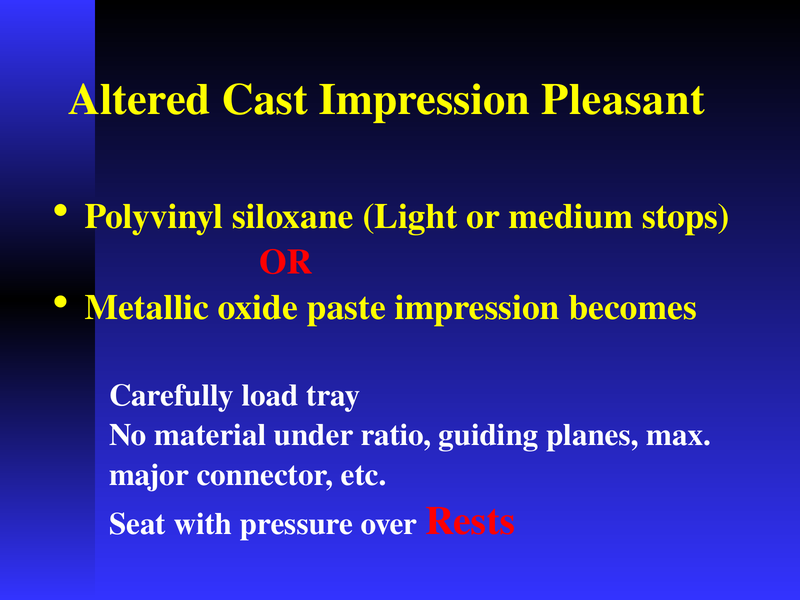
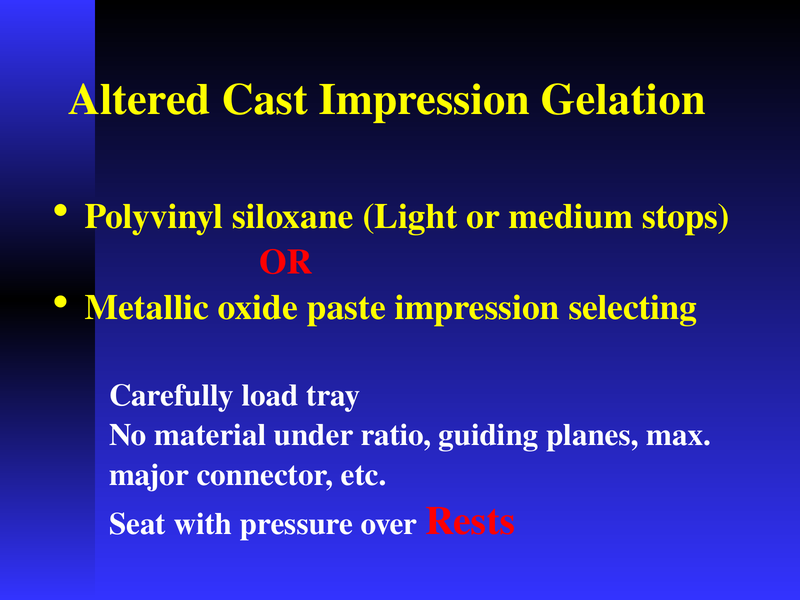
Pleasant: Pleasant -> Gelation
becomes: becomes -> selecting
